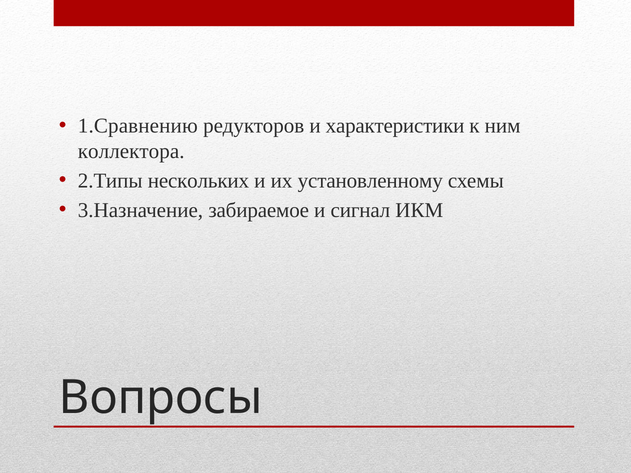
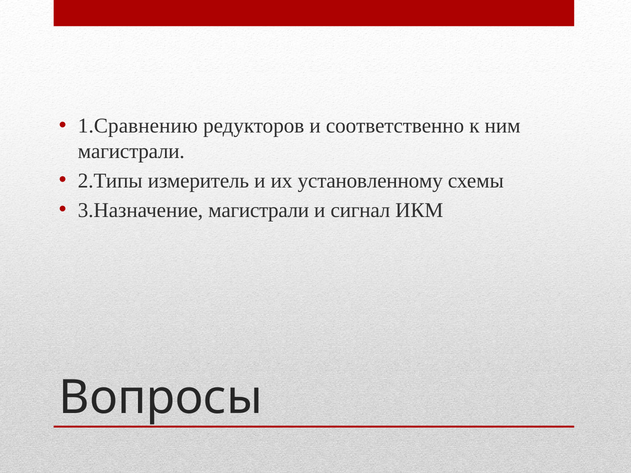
характеристики: характеристики -> соответственно
коллектора at (131, 151): коллектора -> магистрали
нескольких: нескольких -> измеритель
3.Назначение забираемое: забираемое -> магистрали
